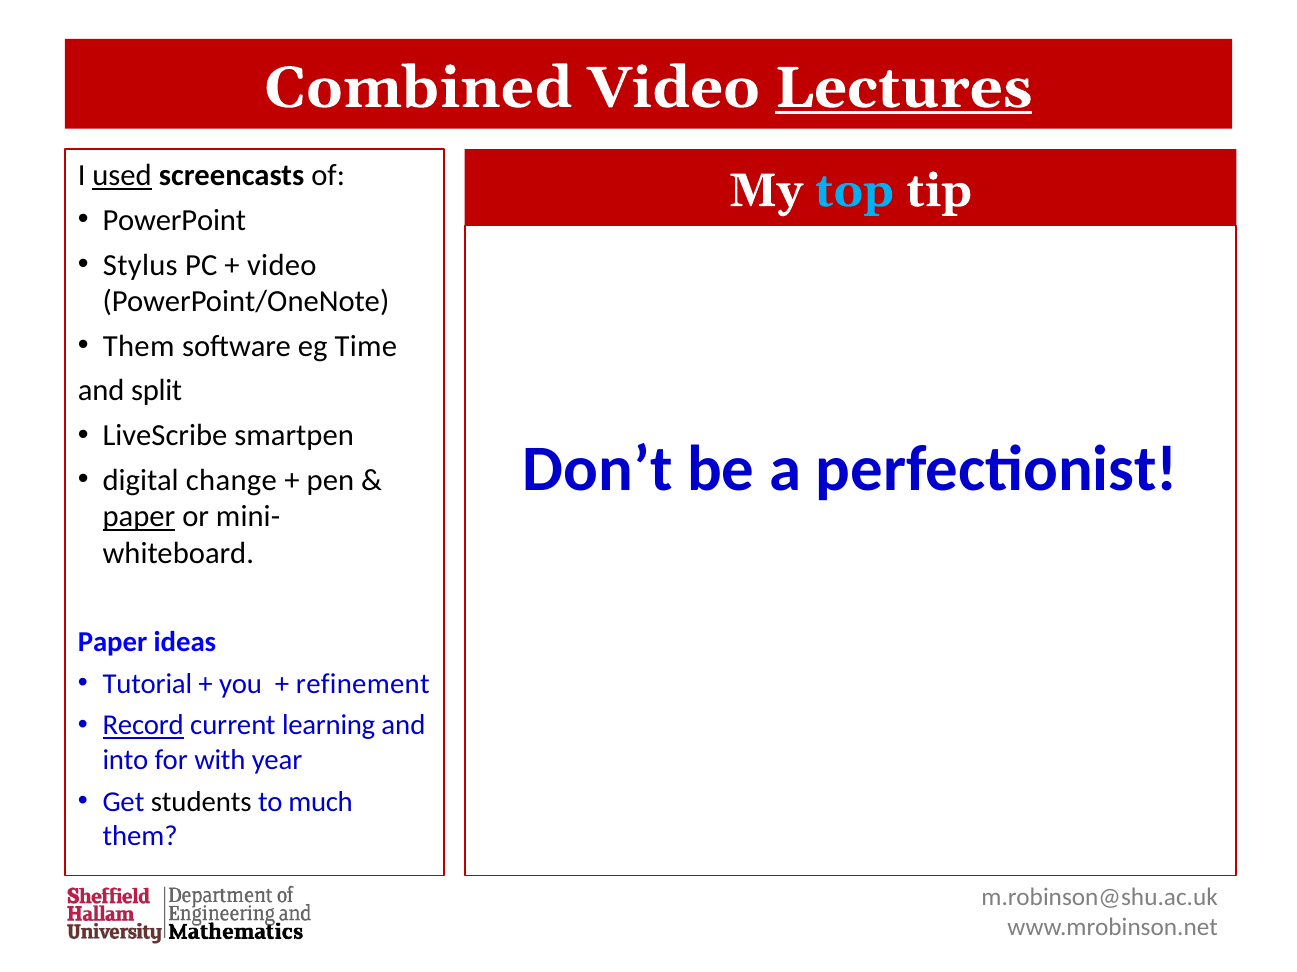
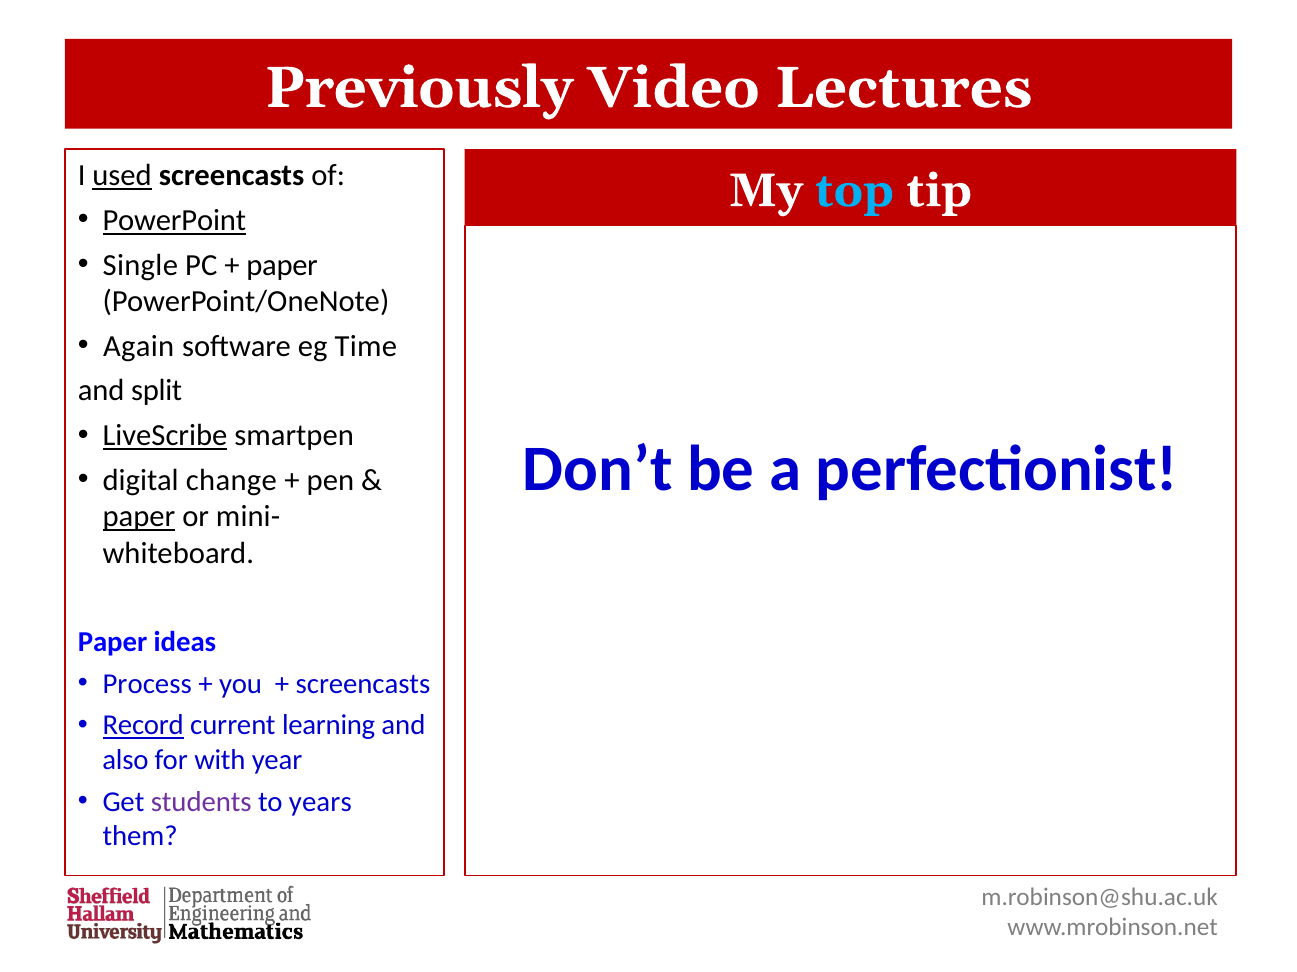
Combined: Combined -> Previously
Lectures underline: present -> none
PowerPoint underline: none -> present
Stylus: Stylus -> Single
video at (282, 265): video -> paper
Them at (139, 346): Them -> Again
LiveScribe underline: none -> present
Tutorial: Tutorial -> Process
refinement at (363, 684): refinement -> screencasts
into: into -> also
students colour: black -> purple
much: much -> years
